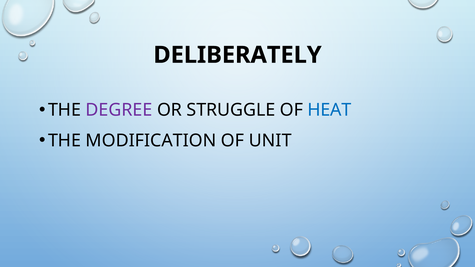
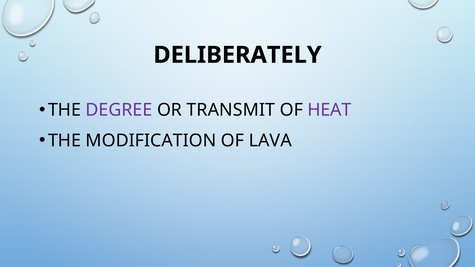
STRUGGLE: STRUGGLE -> TRANSMIT
HEAT colour: blue -> purple
UNIT: UNIT -> LAVA
